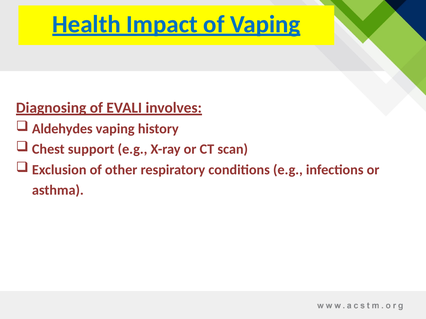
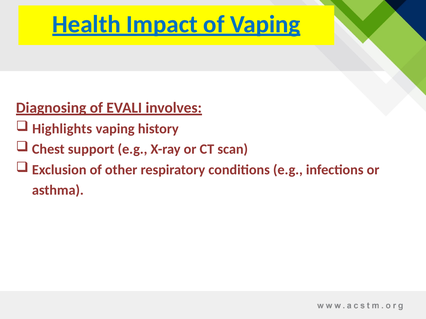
Aldehydes: Aldehydes -> Highlights
